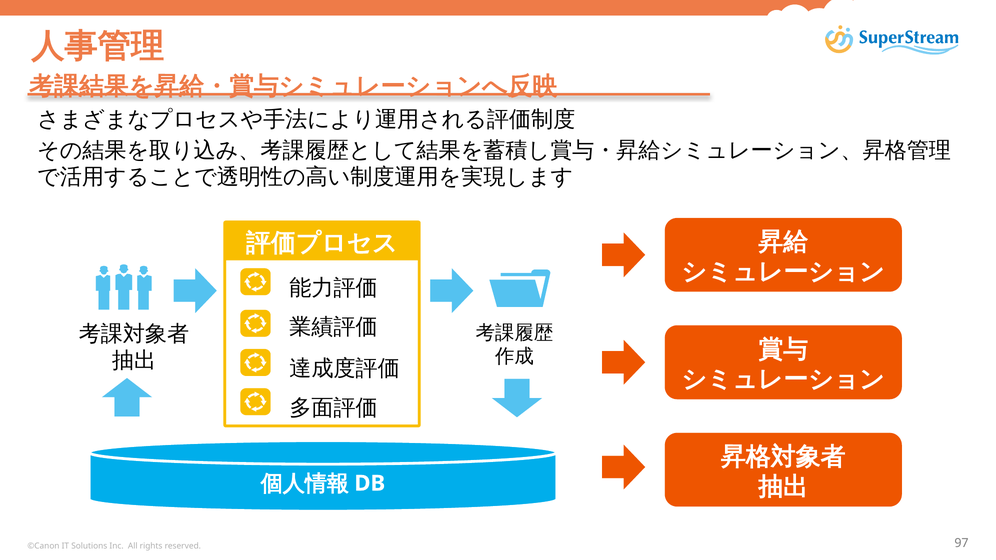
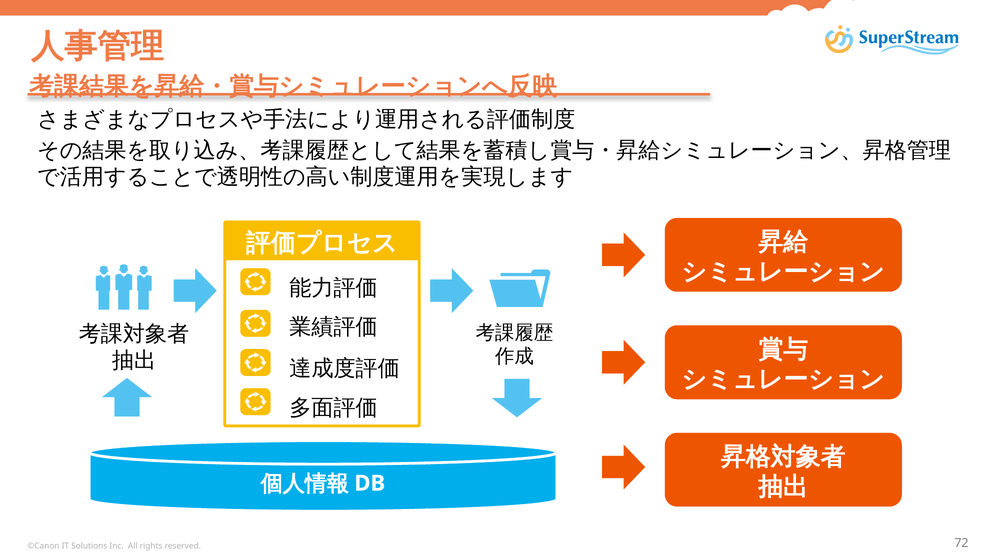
97: 97 -> 72
